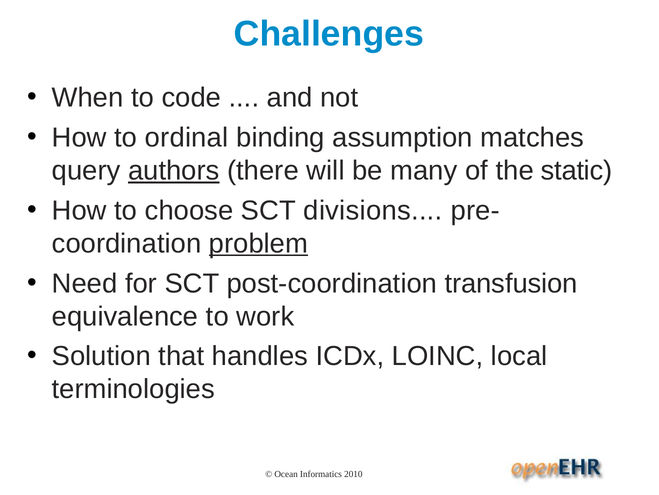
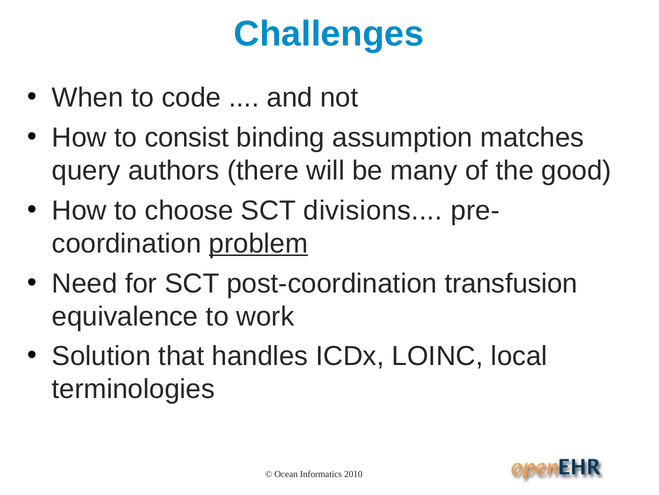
ordinal: ordinal -> consist
authors underline: present -> none
static: static -> good
